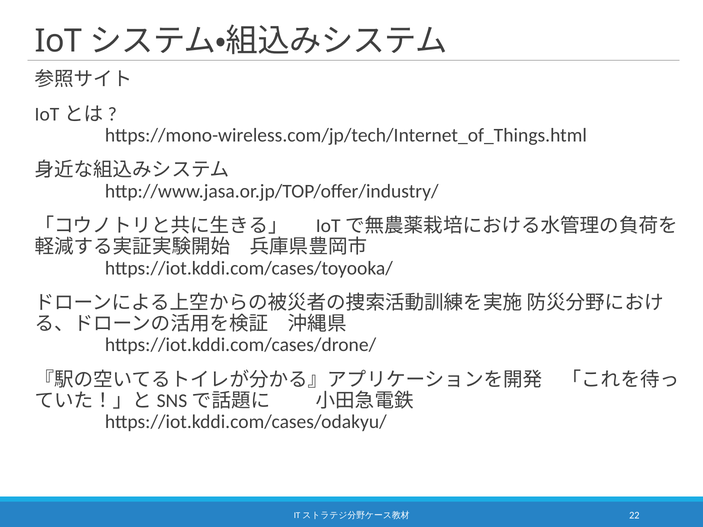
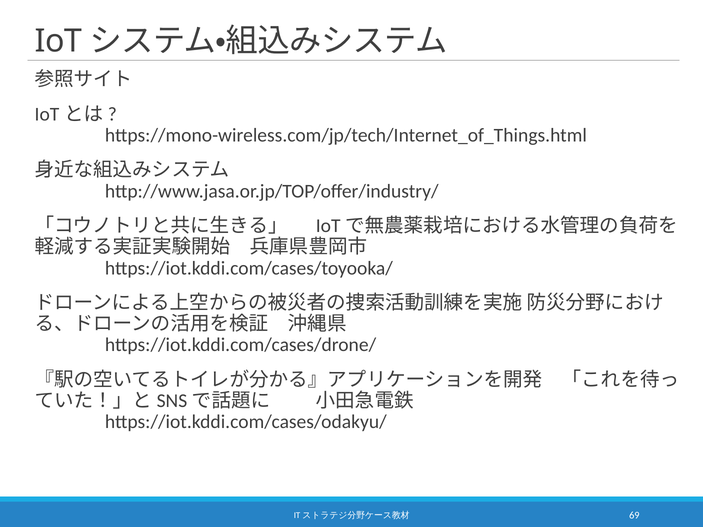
22: 22 -> 69
